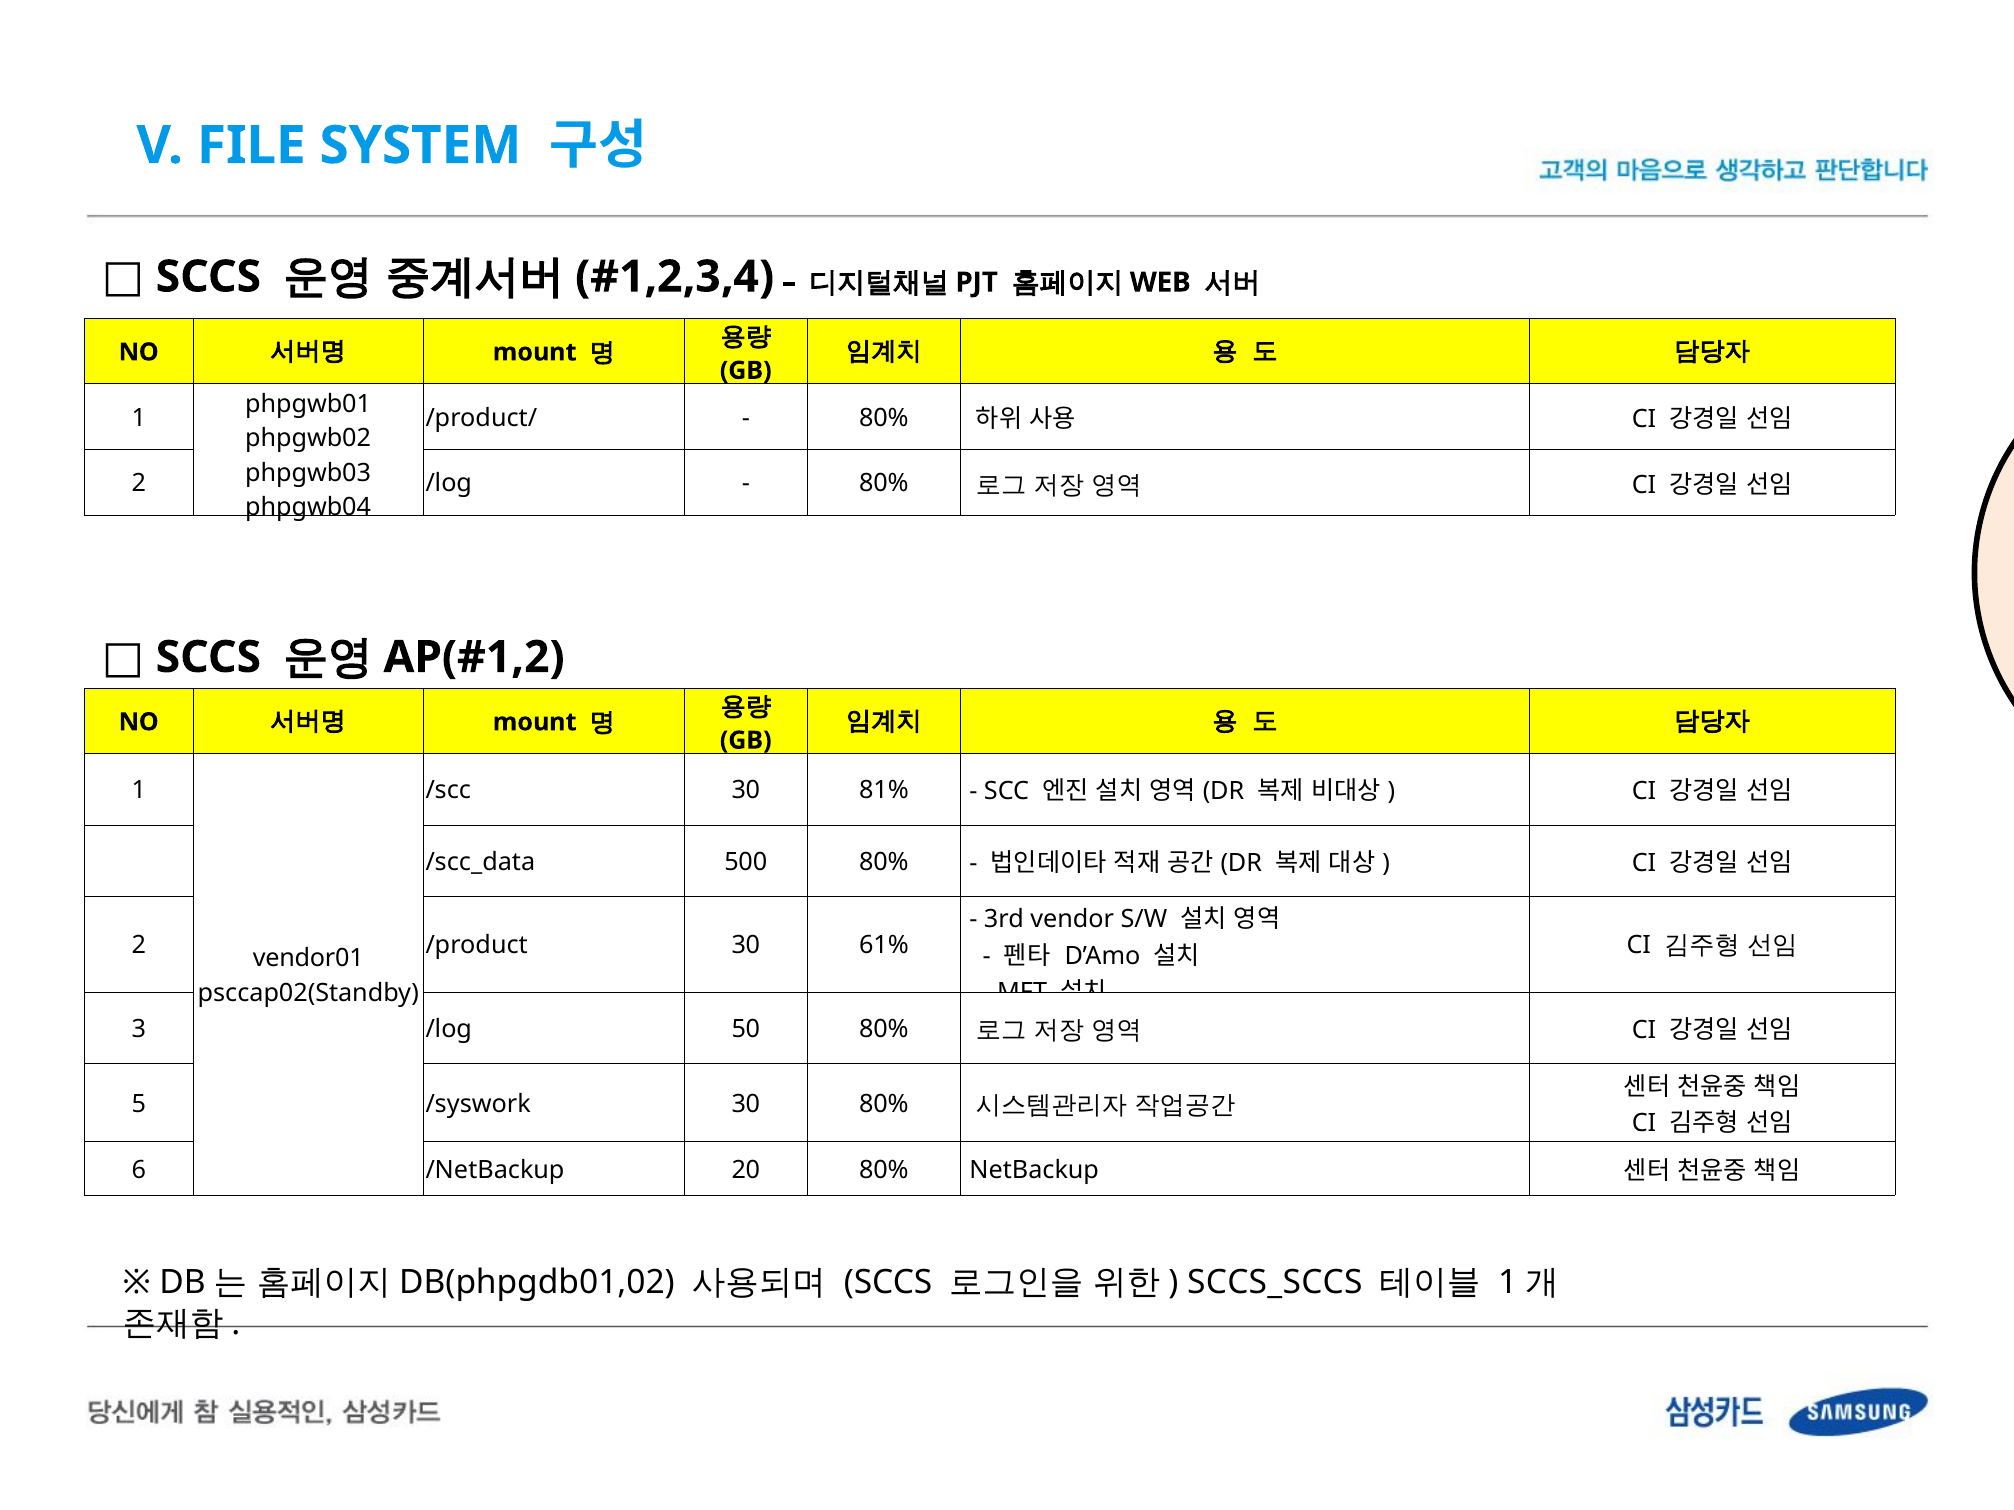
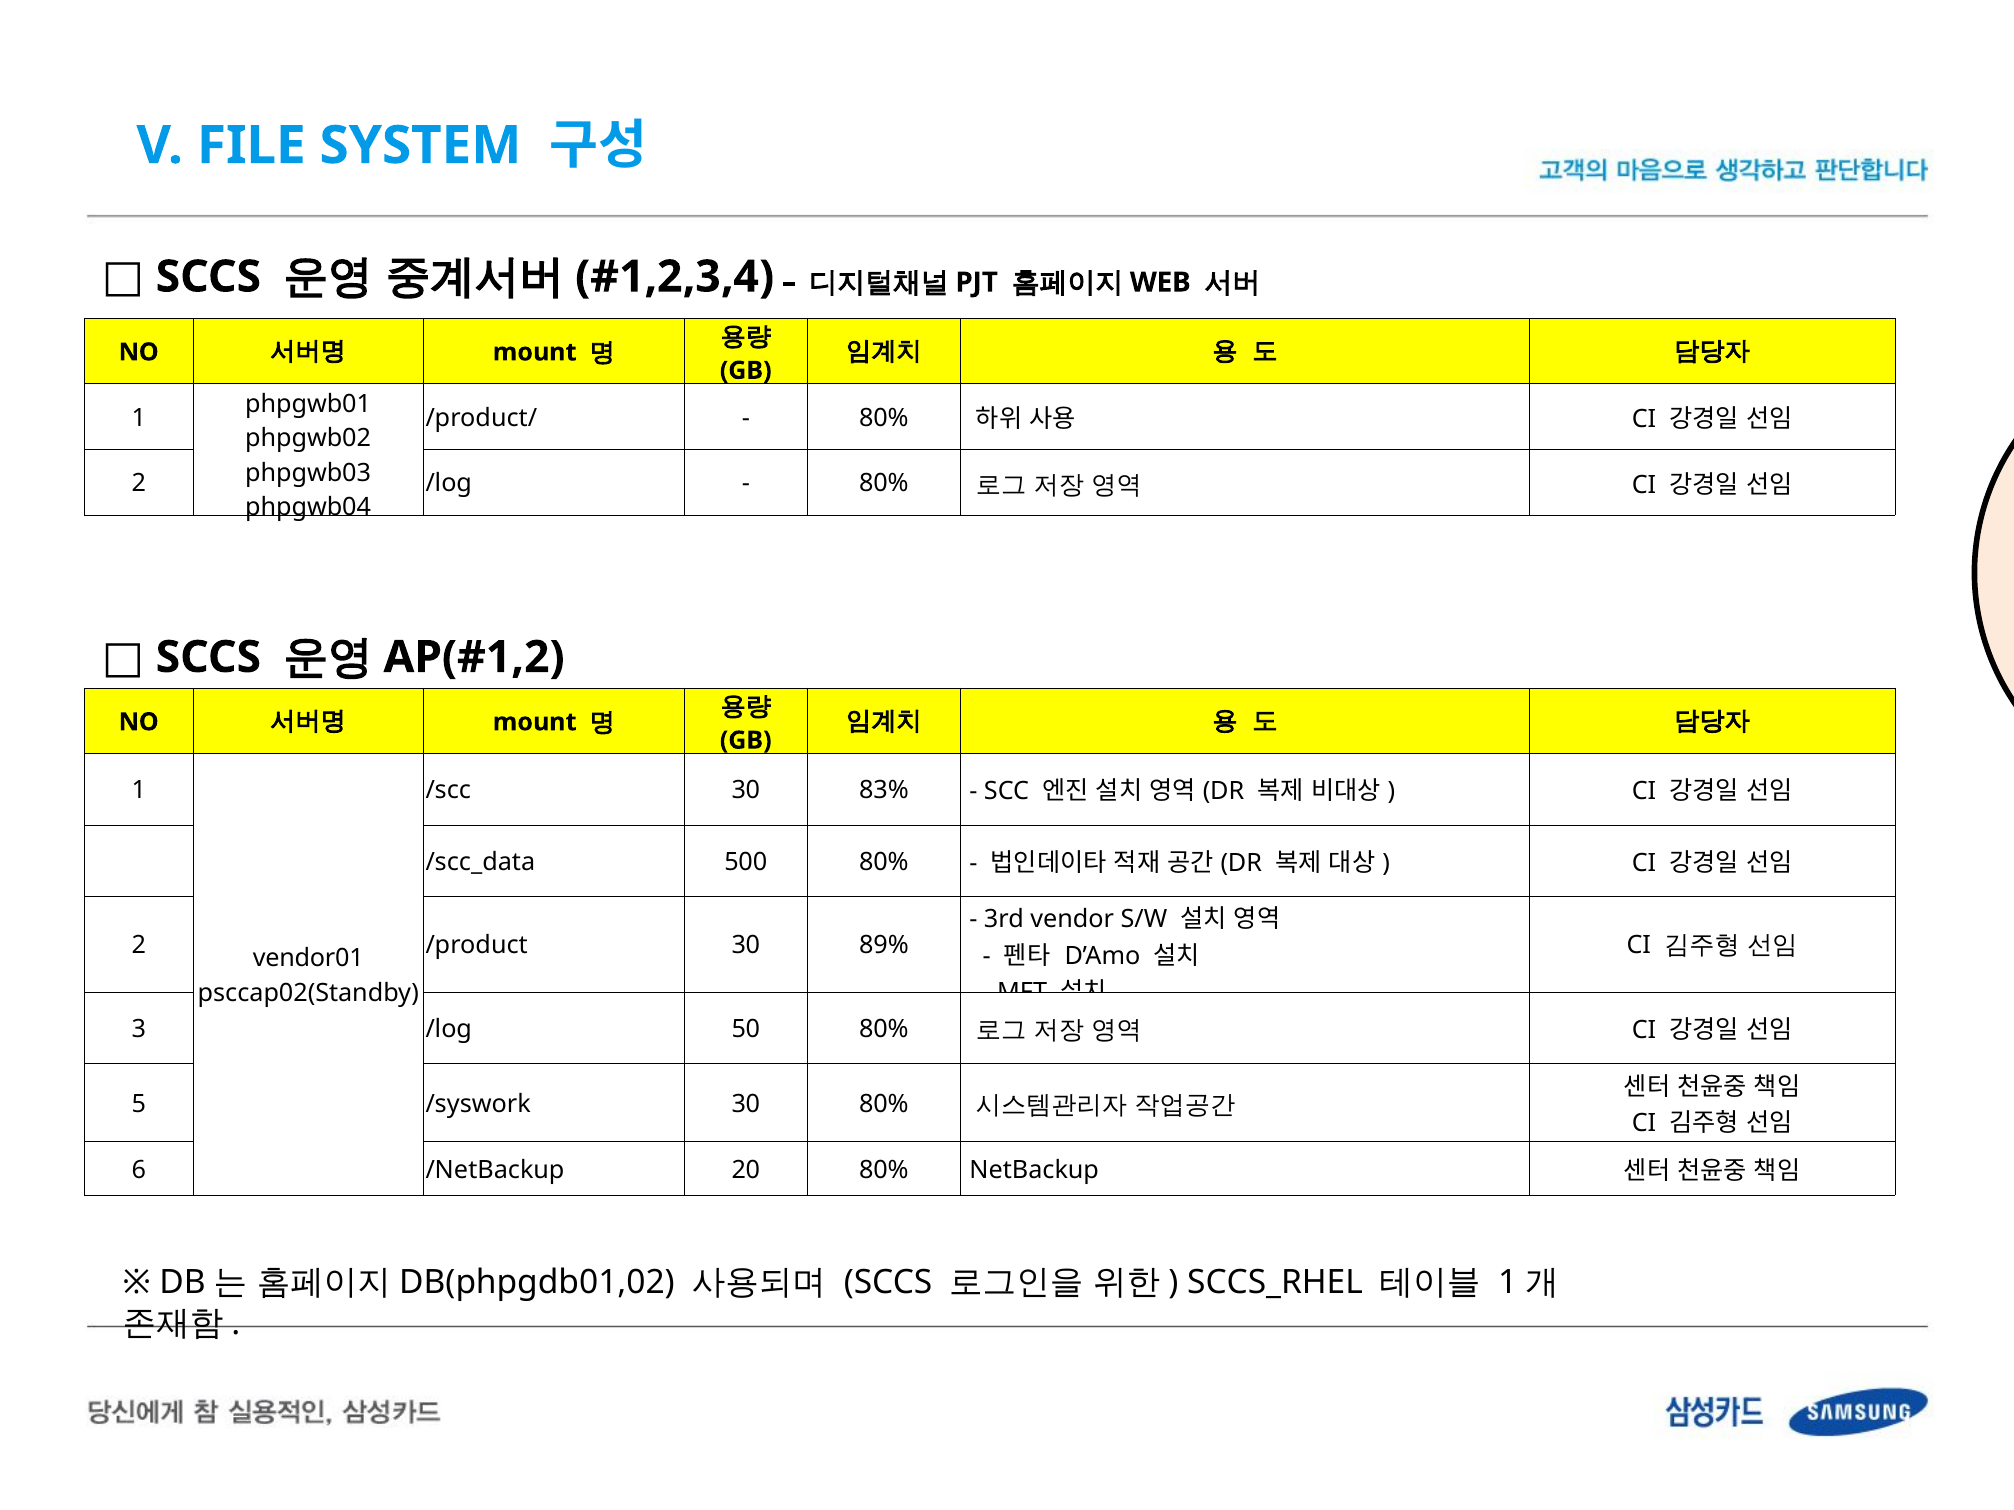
81%: 81% -> 83%
61%: 61% -> 89%
SCCS_SCCS: SCCS_SCCS -> SCCS_RHEL
